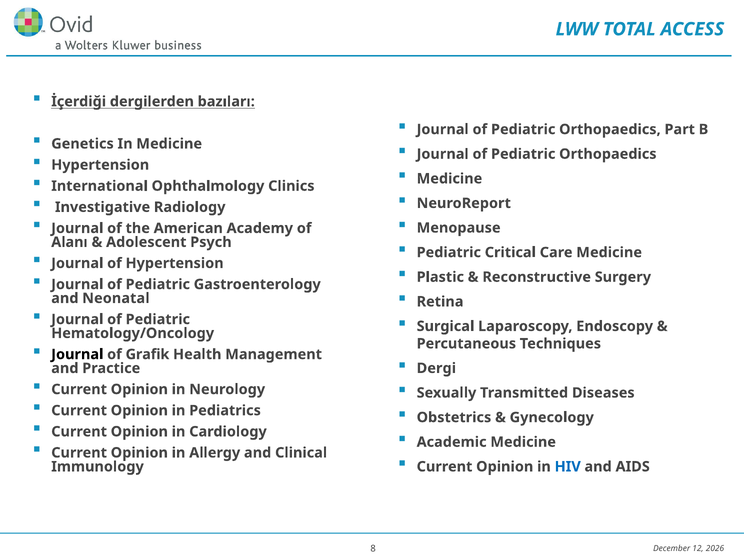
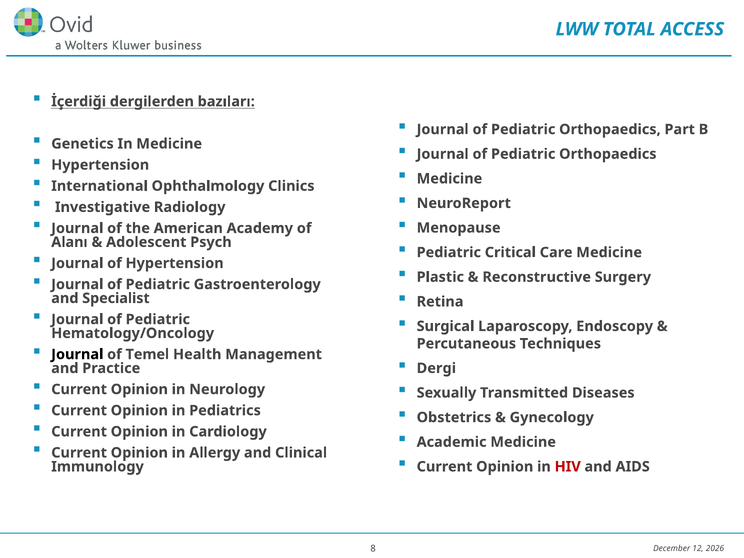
Neonatal: Neonatal -> Specialist
Grafik: Grafik -> Temel
HIV colour: blue -> red
